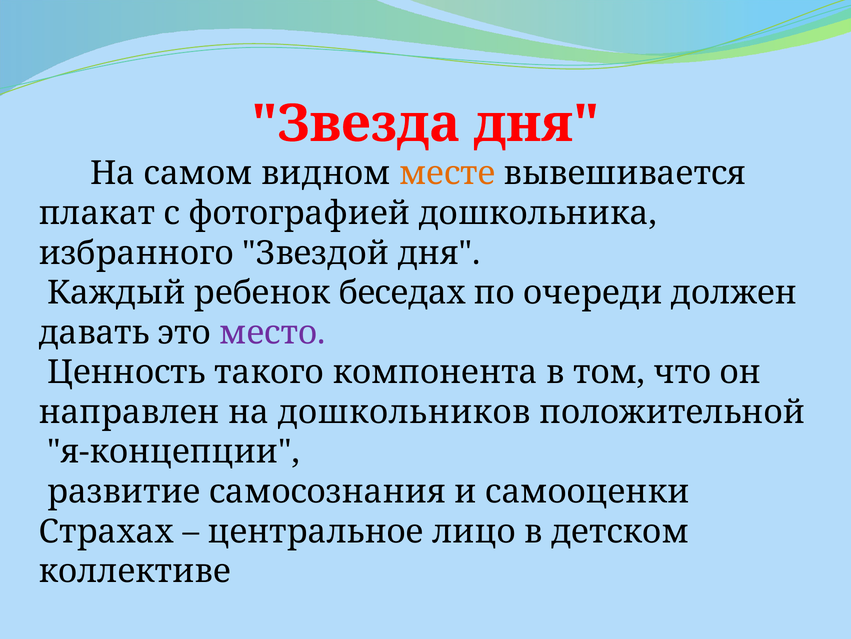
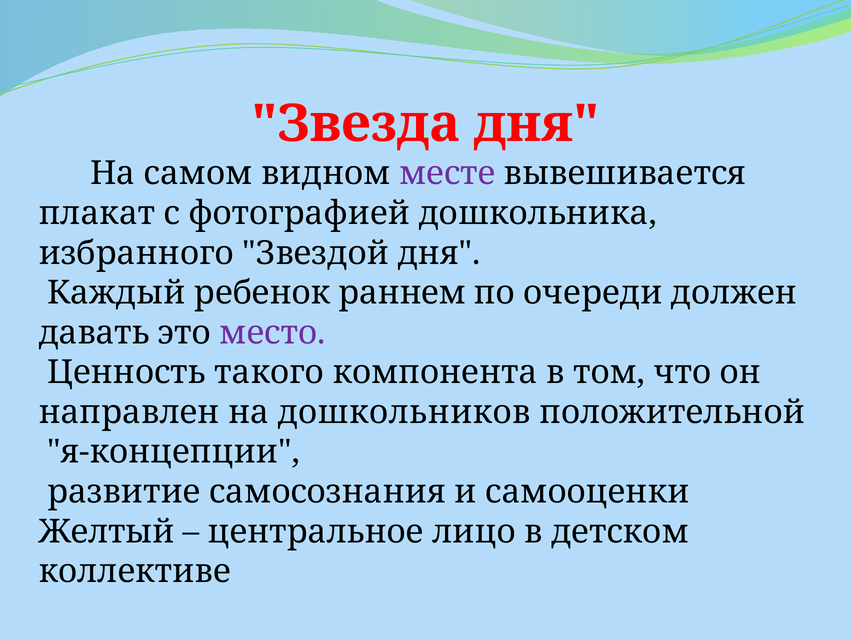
месте colour: orange -> purple
беседах: беседах -> раннем
Страхах: Страхах -> Желтый
